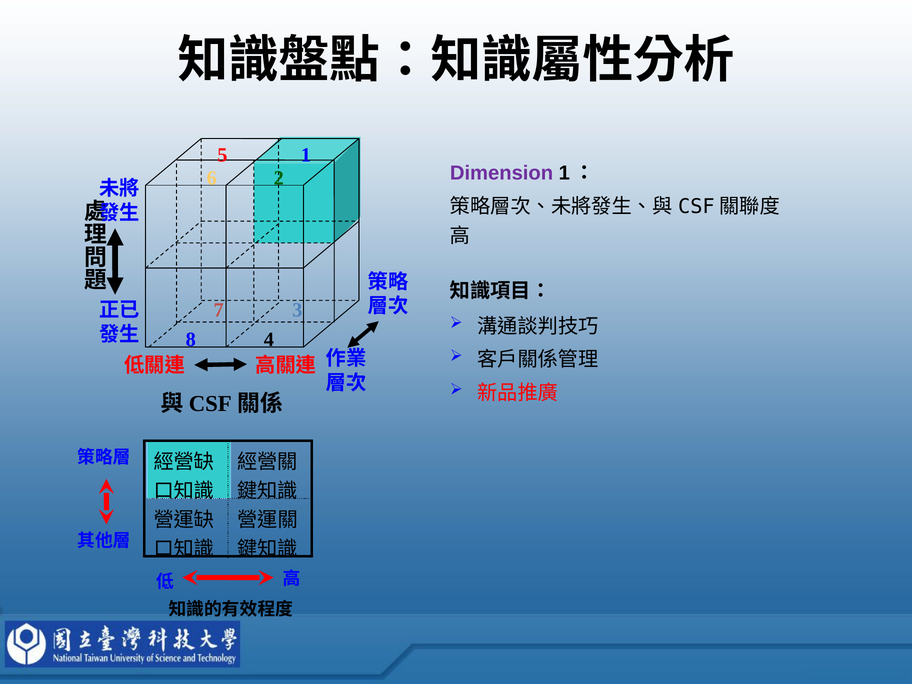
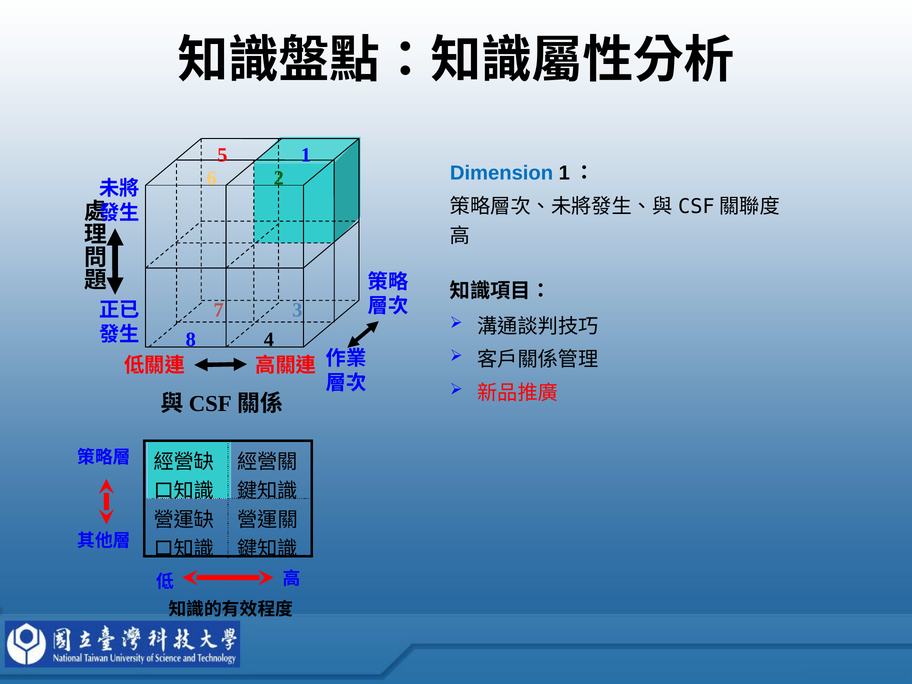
Dimension colour: purple -> blue
